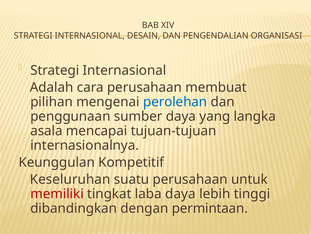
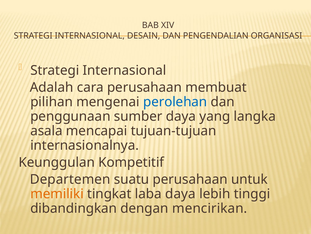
Keseluruhan: Keseluruhan -> Departemen
memiliki colour: red -> orange
permintaan: permintaan -> mencirikan
